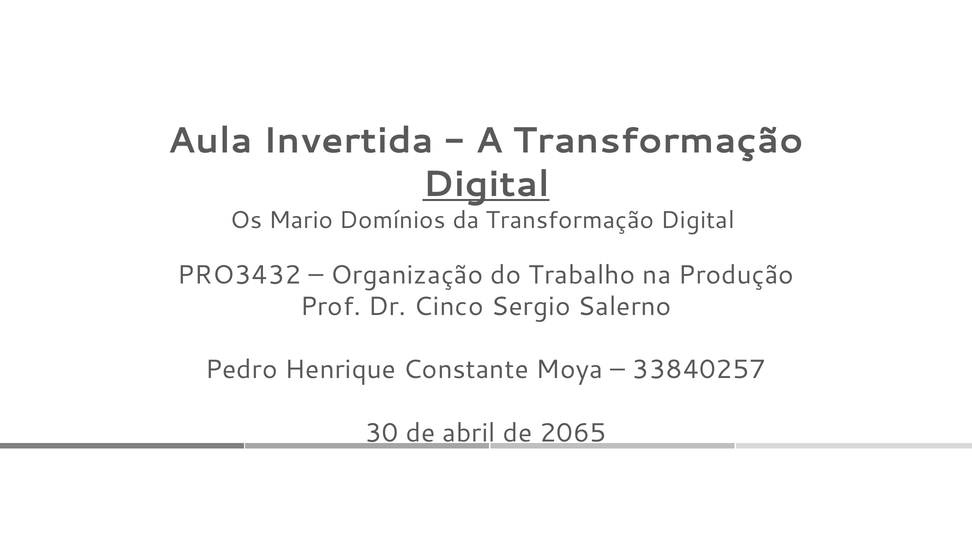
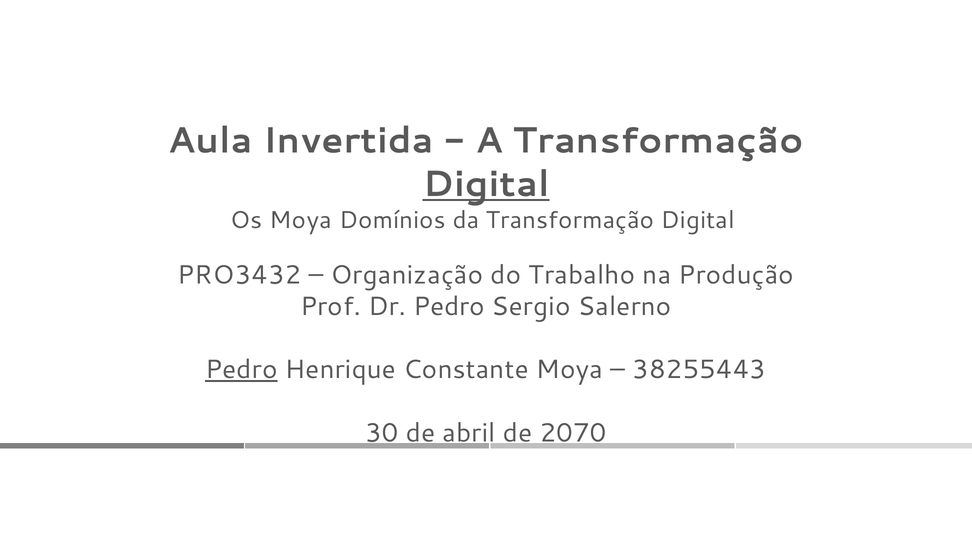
Os Mario: Mario -> Moya
Dr Cinco: Cinco -> Pedro
Pedro at (241, 370) underline: none -> present
33840257: 33840257 -> 38255443
2065: 2065 -> 2070
